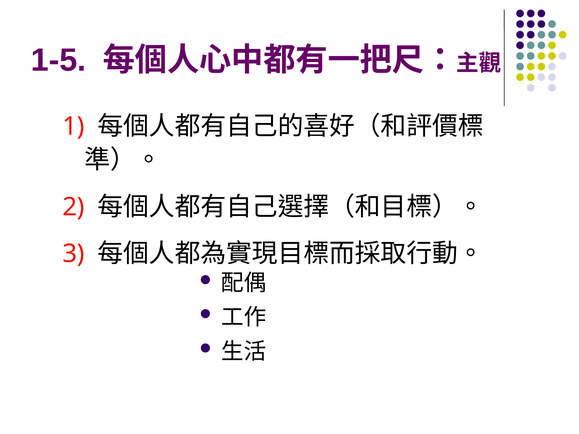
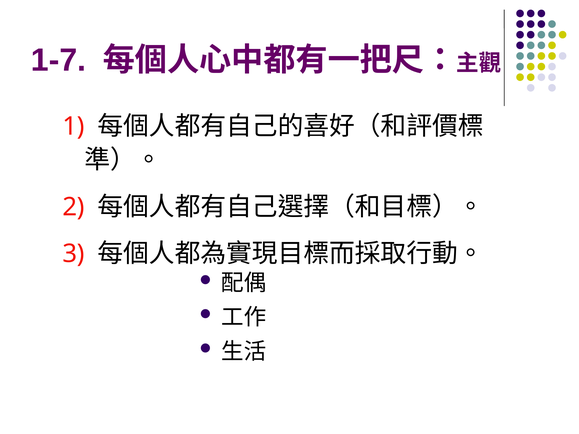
1-5: 1-5 -> 1-7
